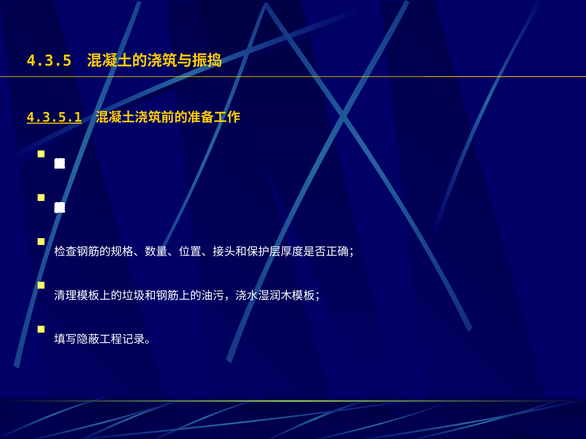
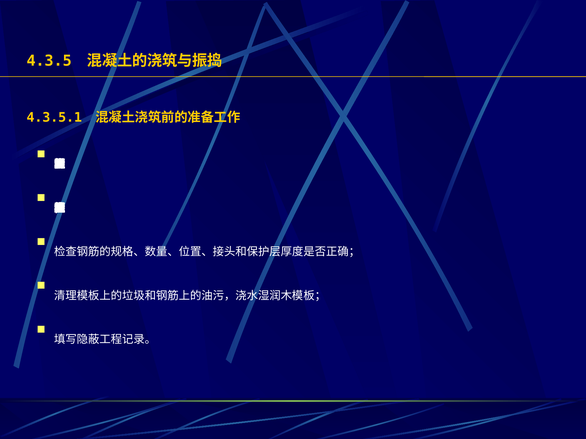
4.3.5.1 underline: present -> none
